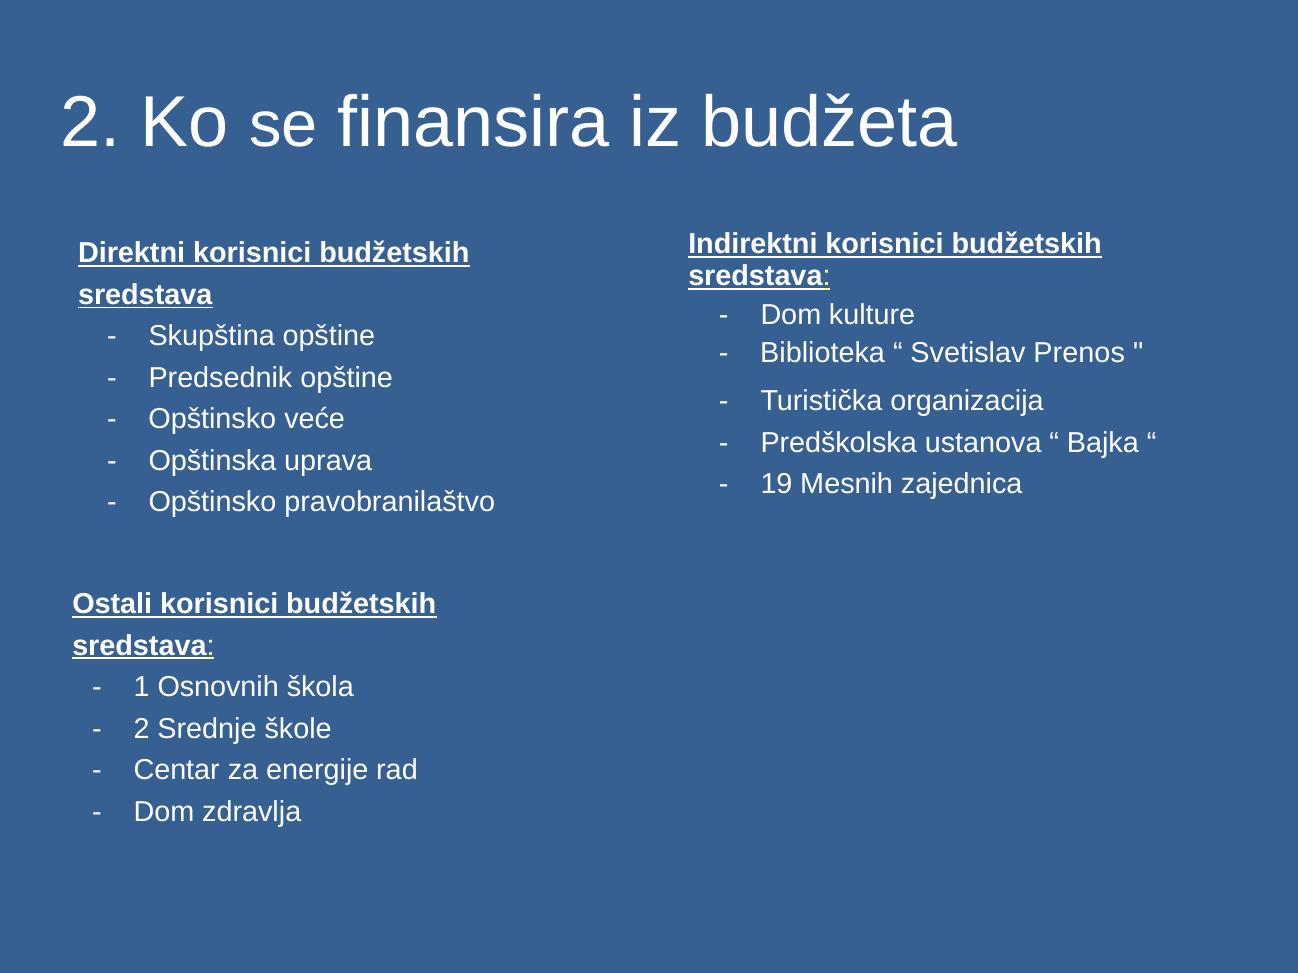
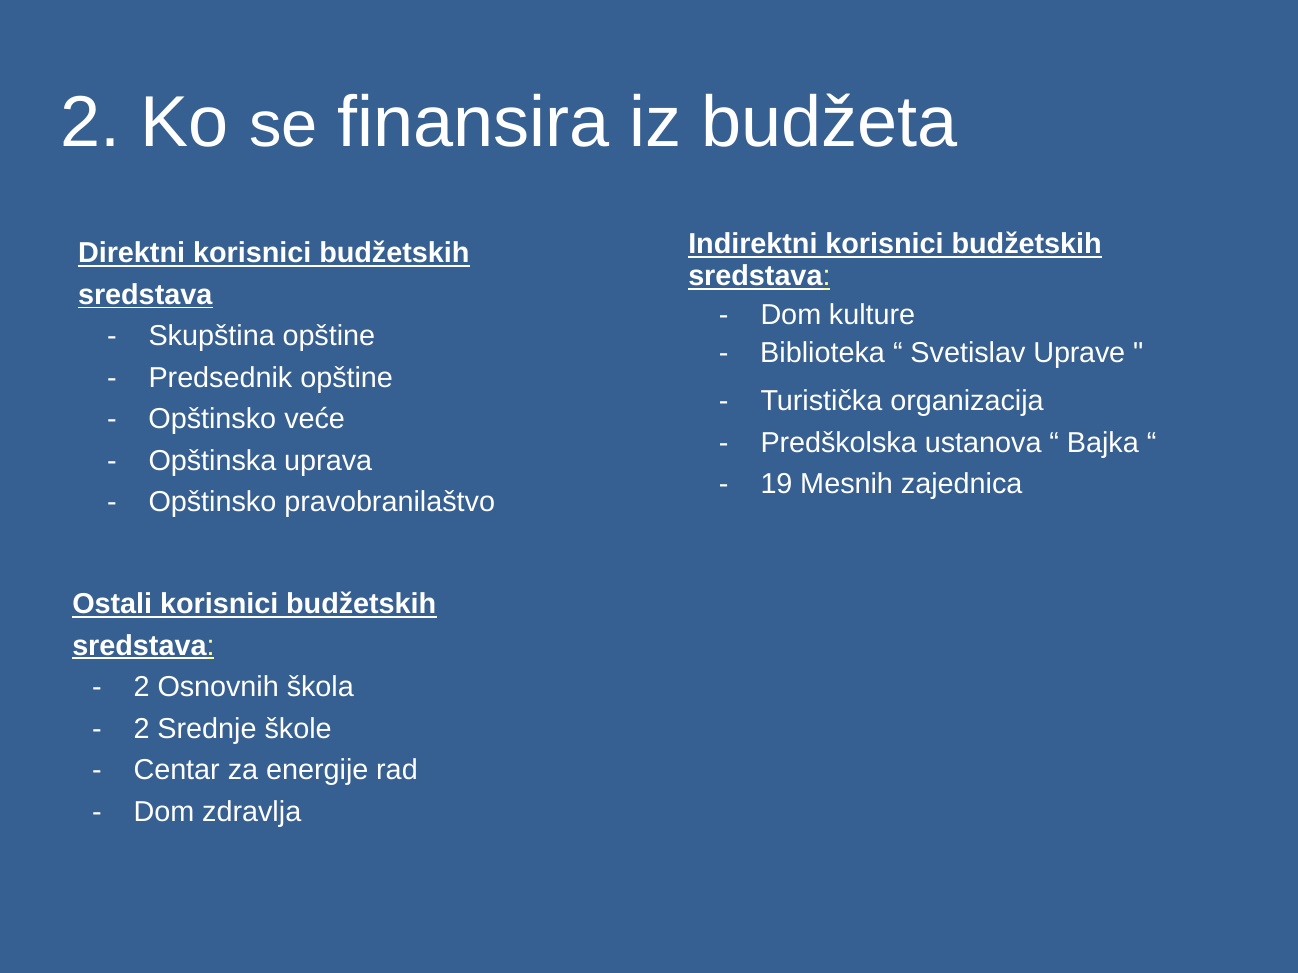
Prenos: Prenos -> Uprave
1 at (142, 687): 1 -> 2
